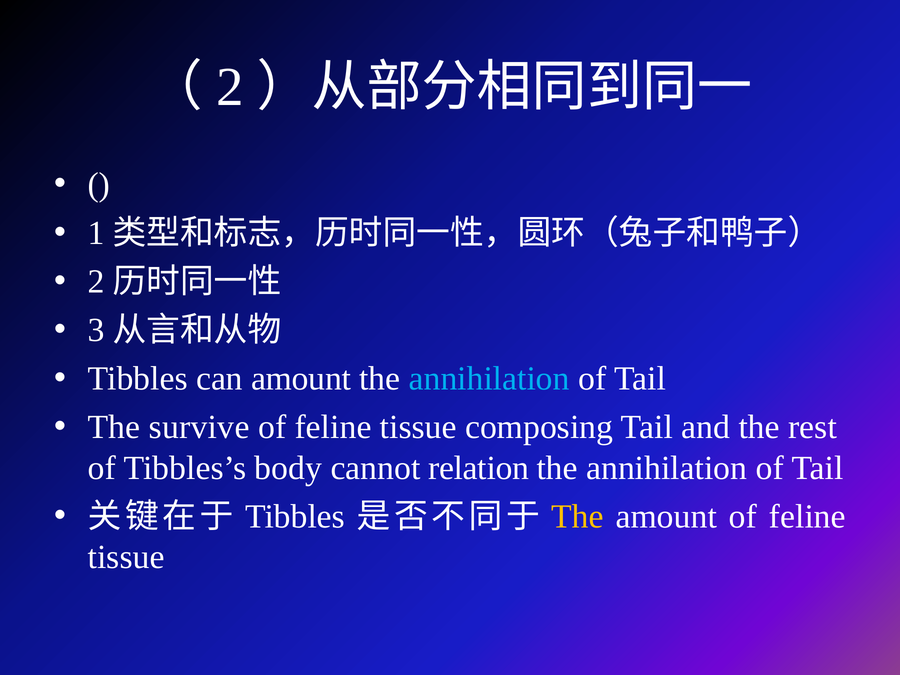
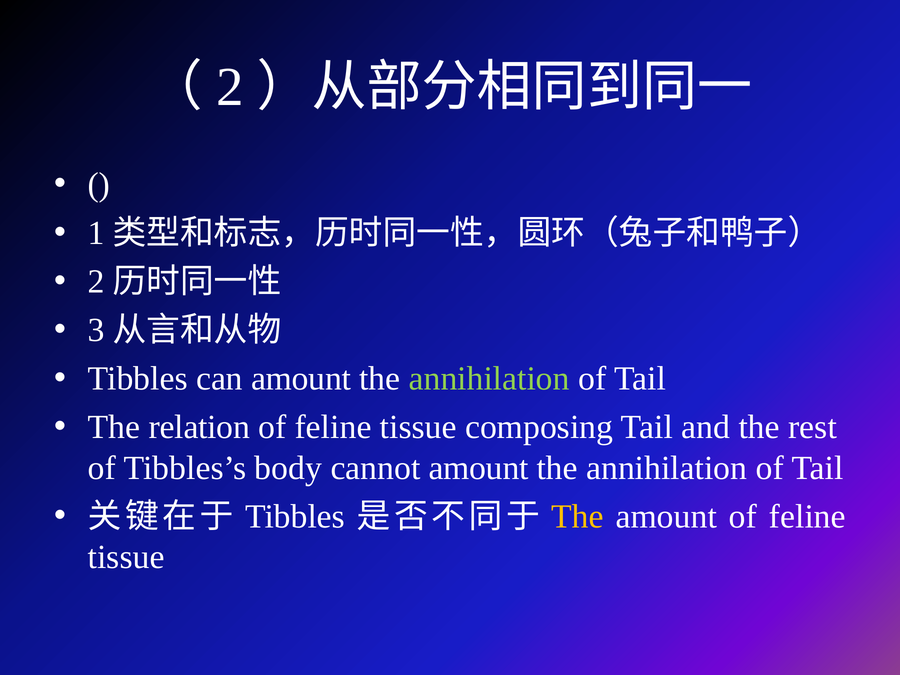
annihilation at (489, 379) colour: light blue -> light green
survive: survive -> relation
cannot relation: relation -> amount
